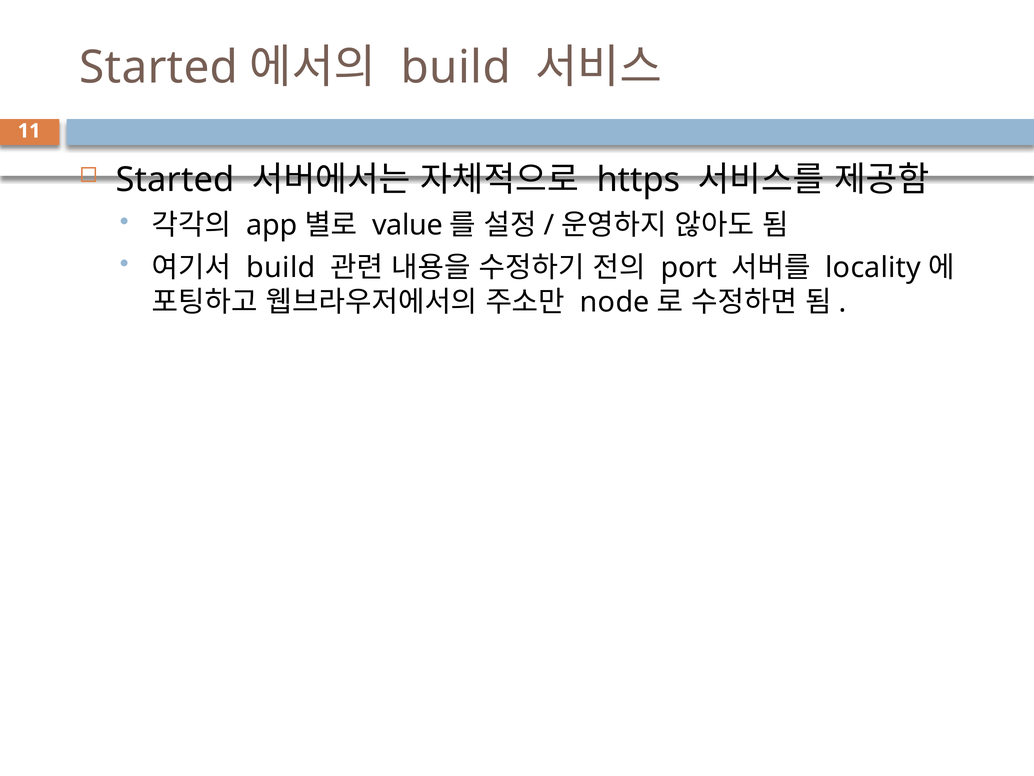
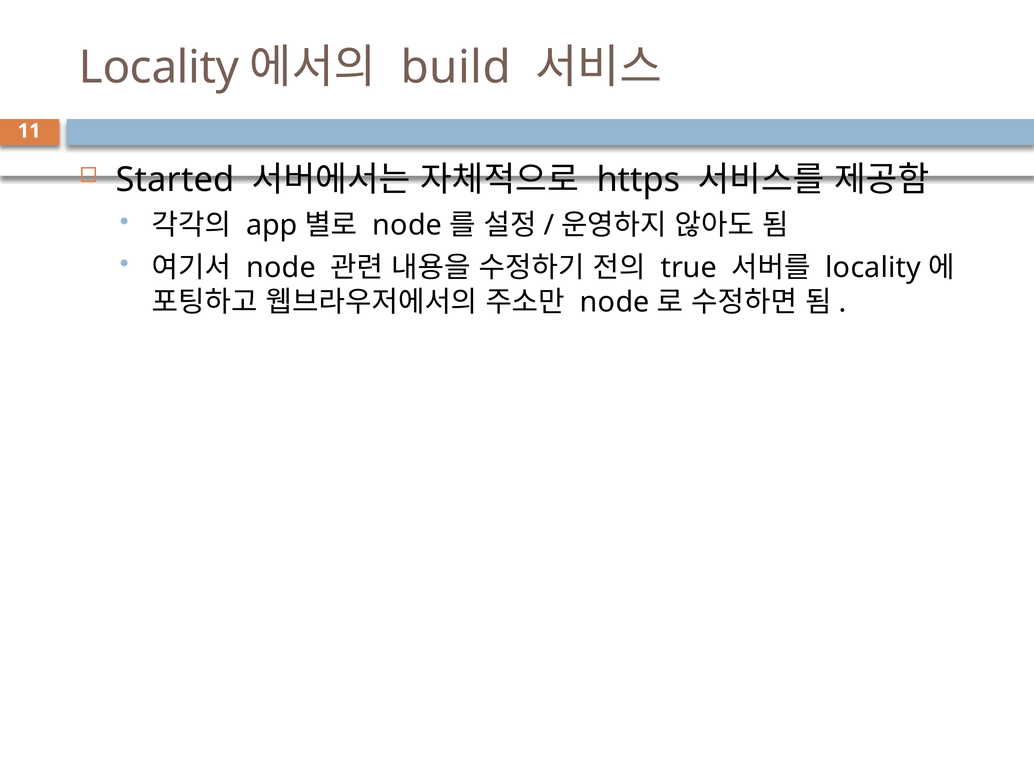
Started at (159, 67): Started -> Locality
value at (408, 225): value -> node
build at (281, 268): build -> node
port: port -> true
